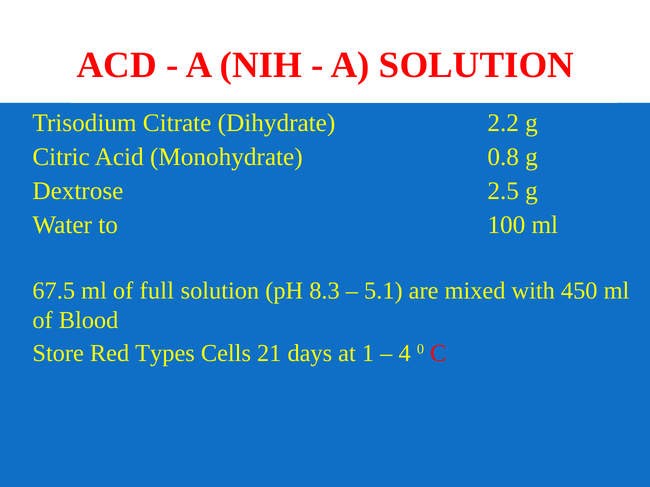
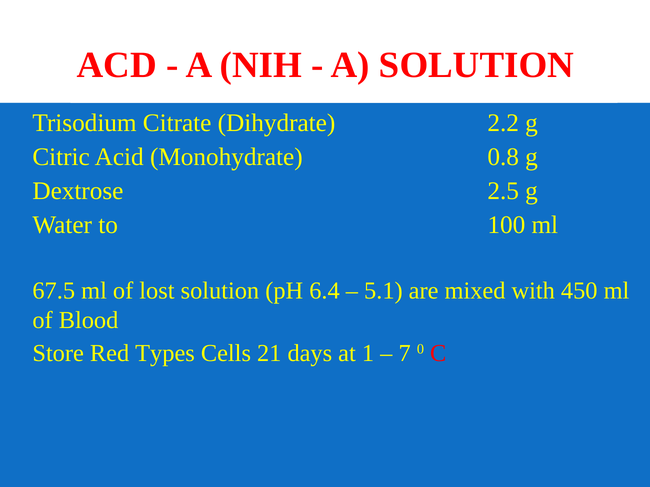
full: full -> lost
8.3: 8.3 -> 6.4
4: 4 -> 7
